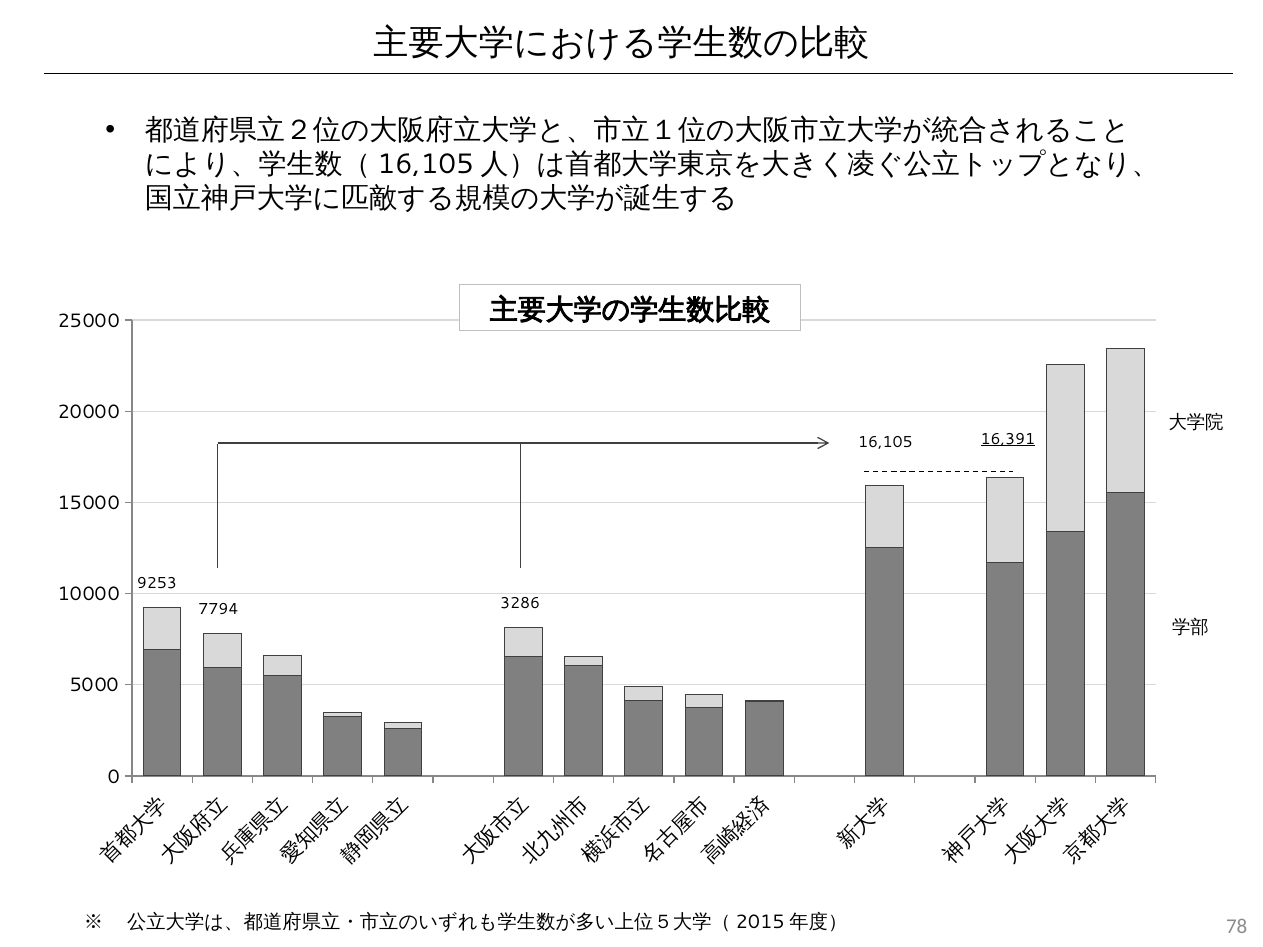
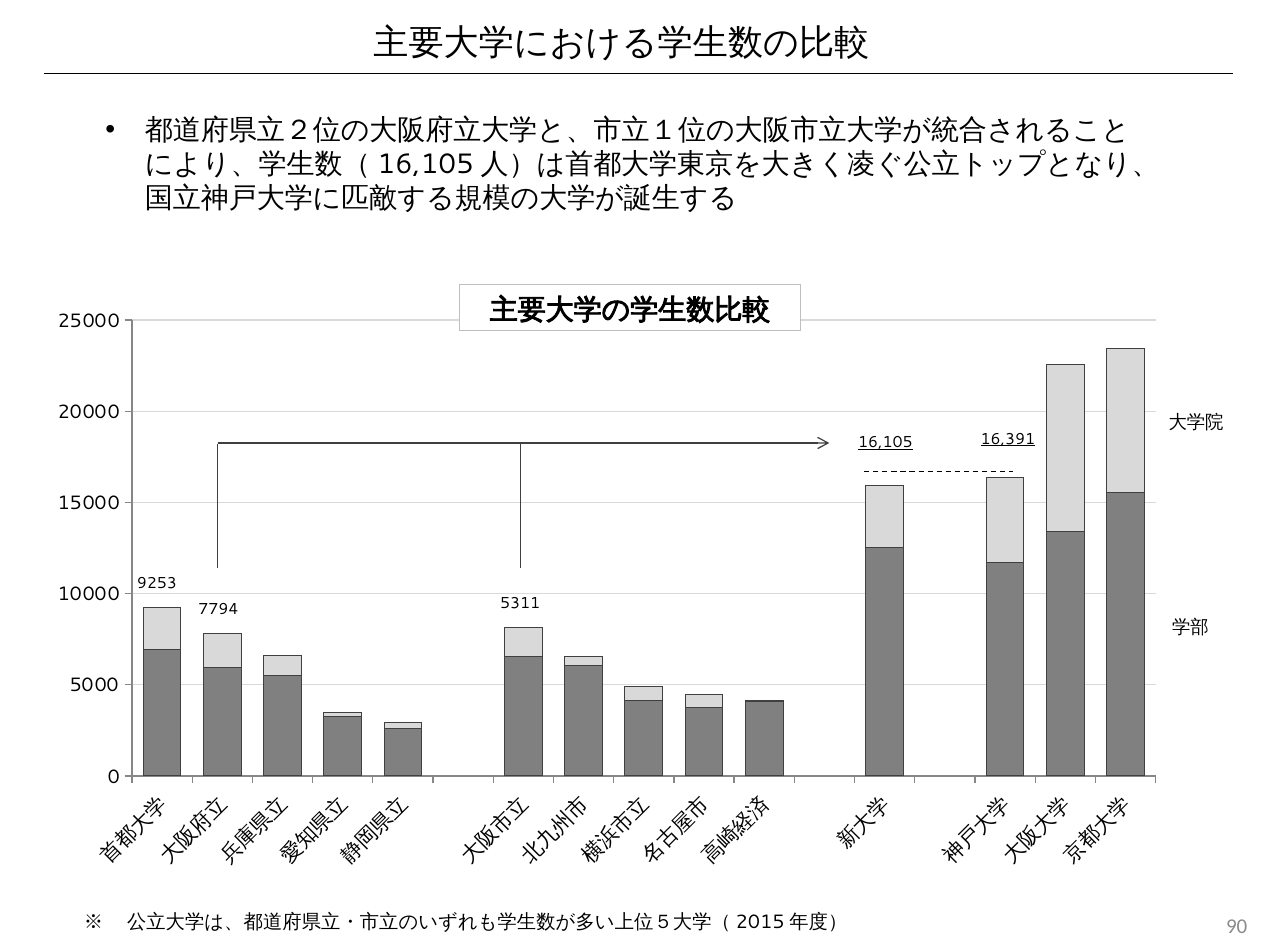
16,105 underline: none -> present
3286: 3286 -> 5311
78: 78 -> 90
